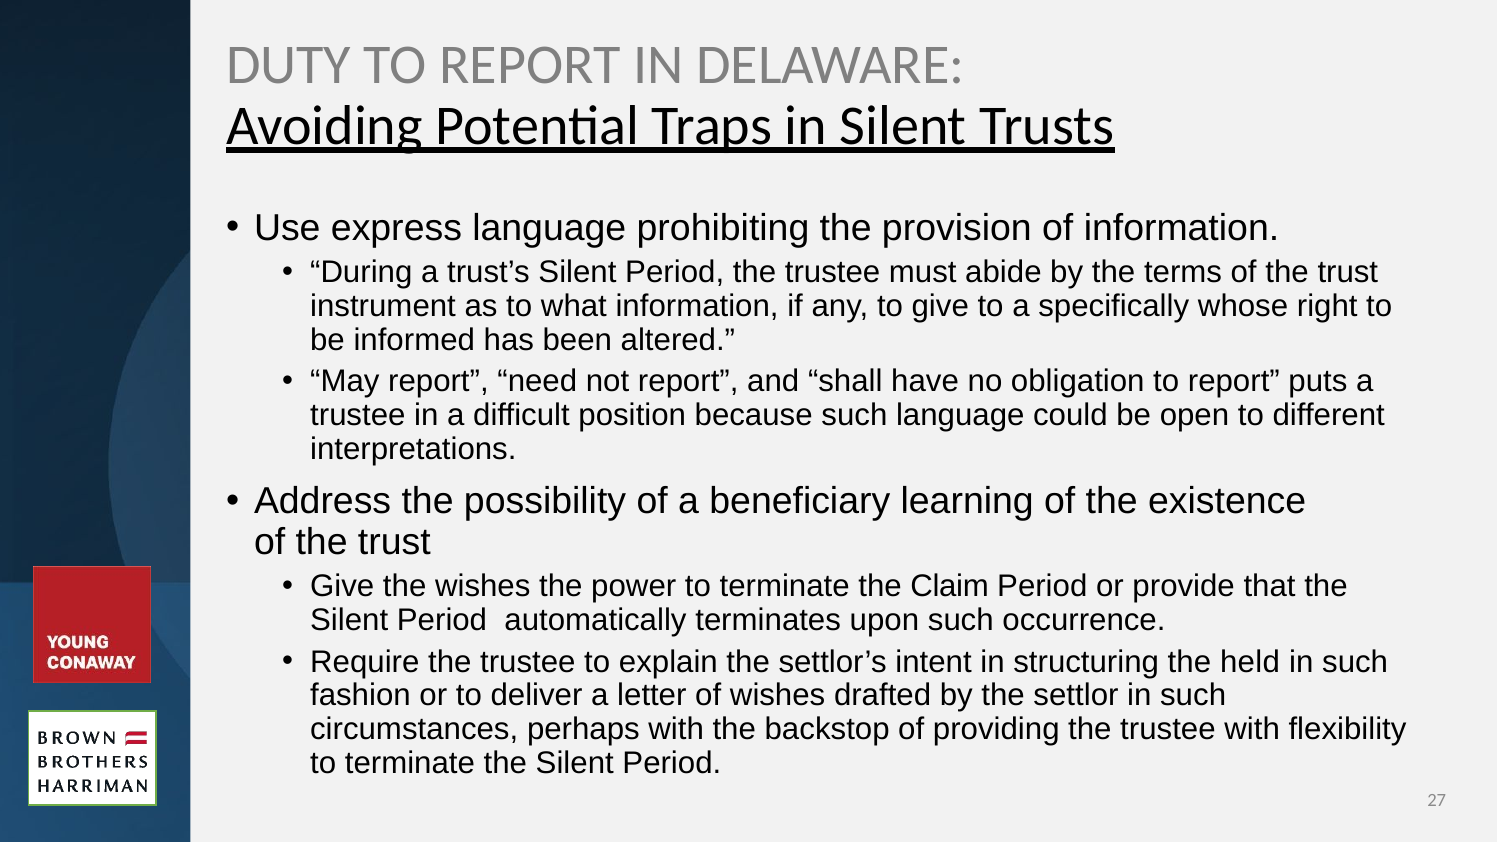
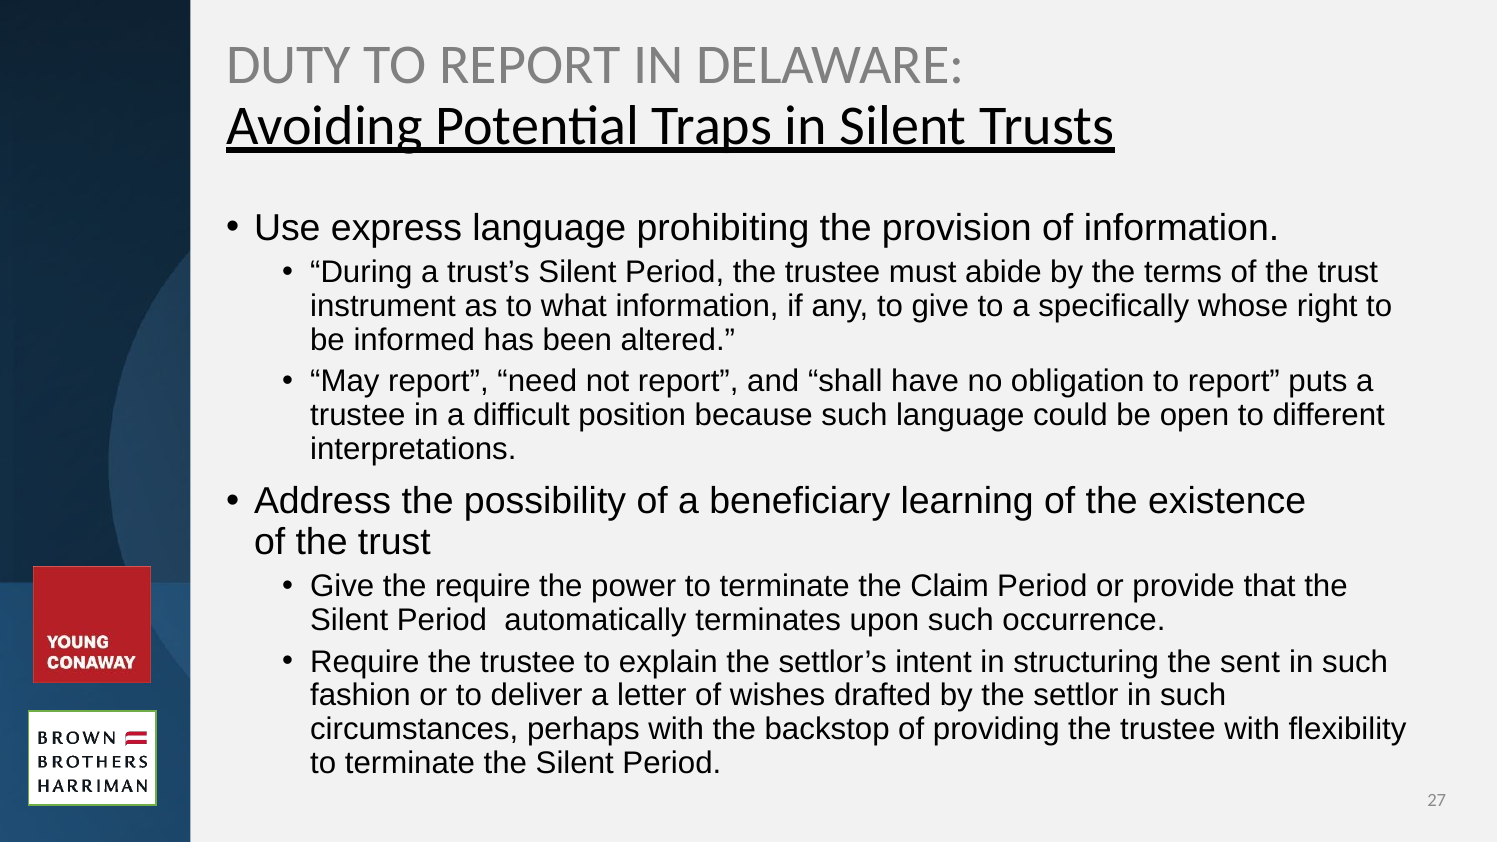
the wishes: wishes -> require
held: held -> sent
